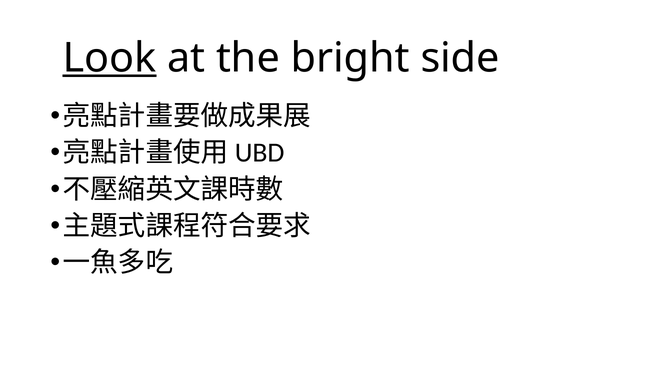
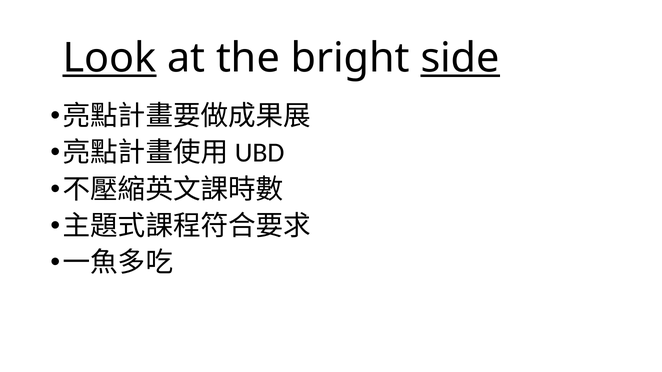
side underline: none -> present
